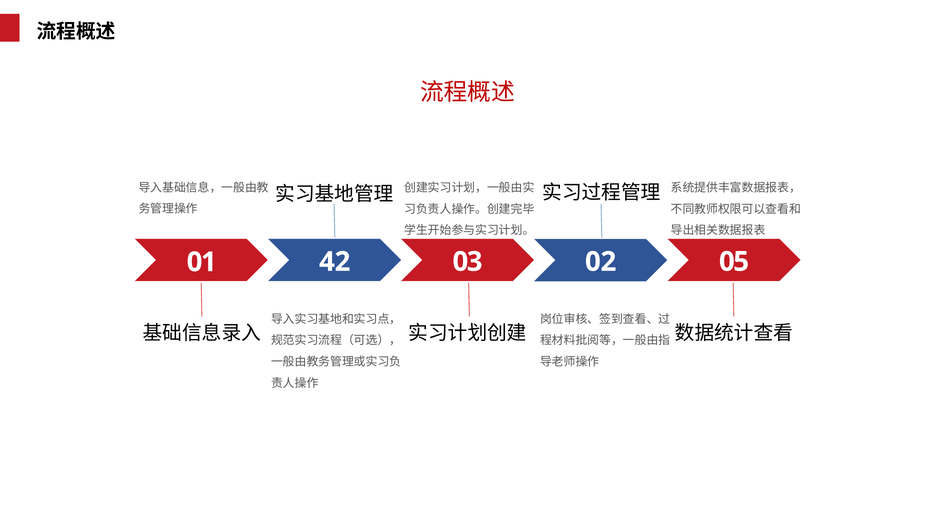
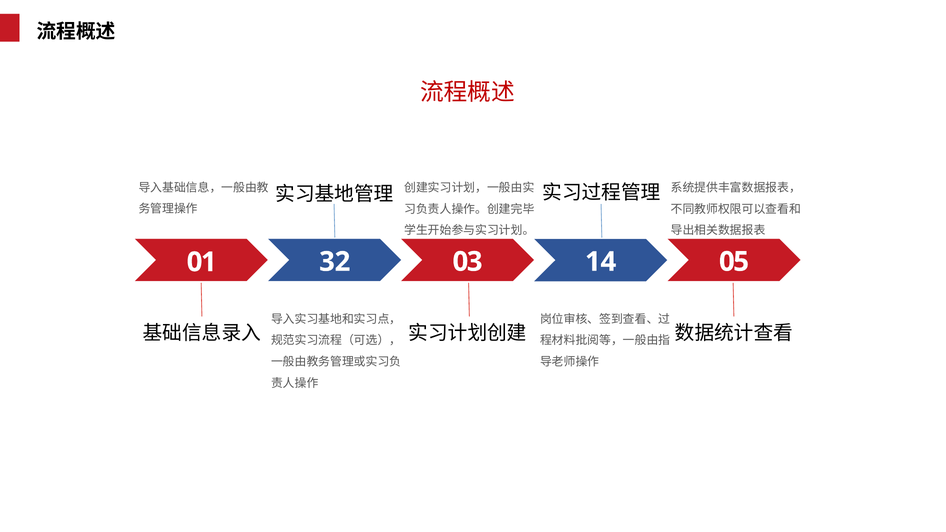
42: 42 -> 32
02: 02 -> 14
